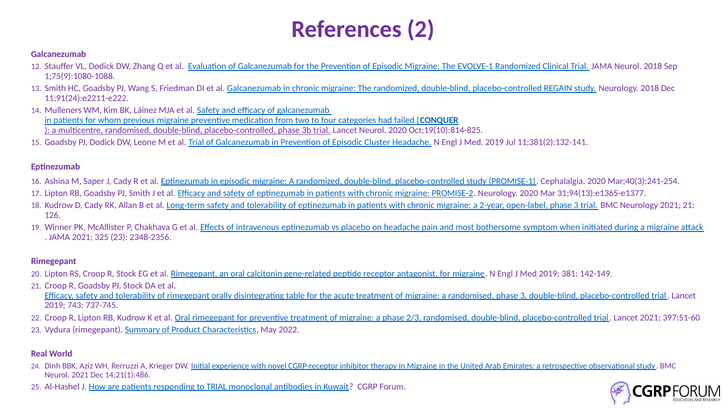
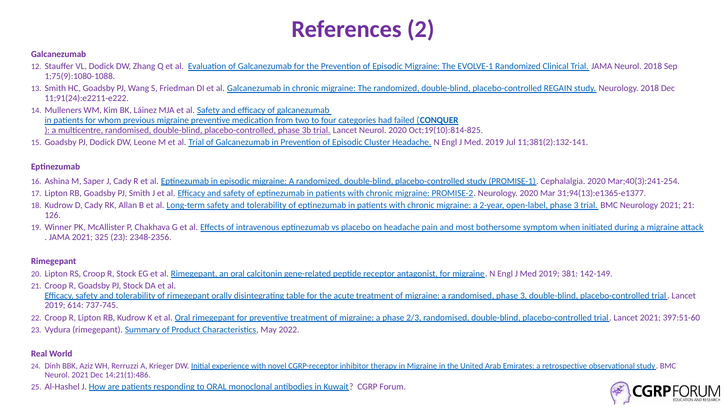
743: 743 -> 614
to TRIAL: TRIAL -> ORAL
